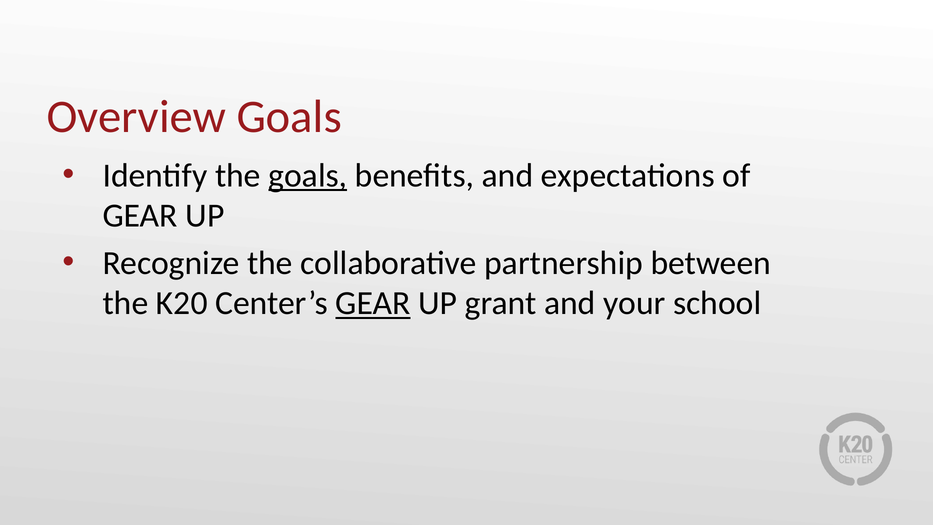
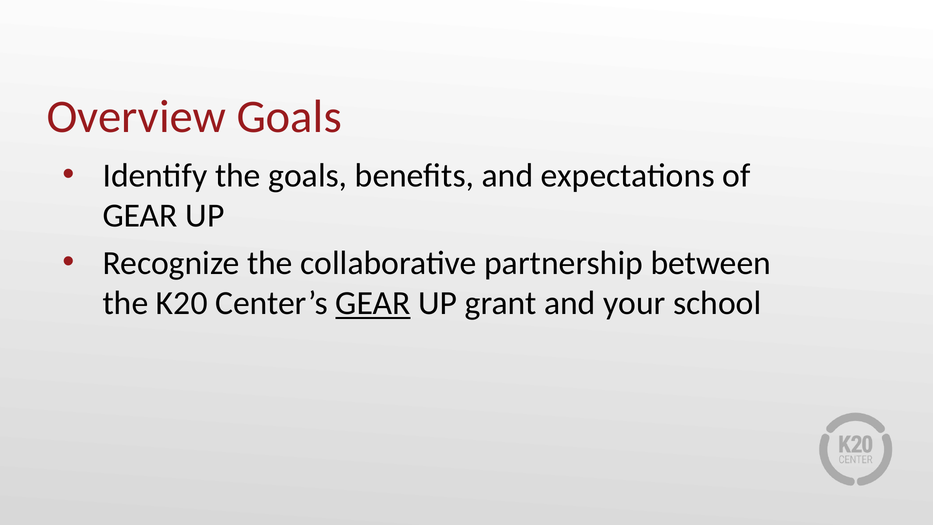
goals at (308, 175) underline: present -> none
